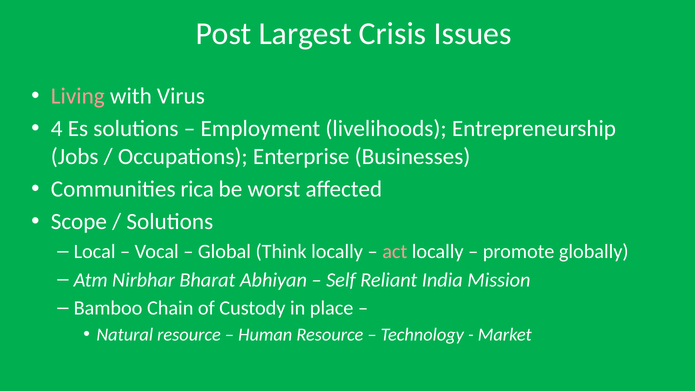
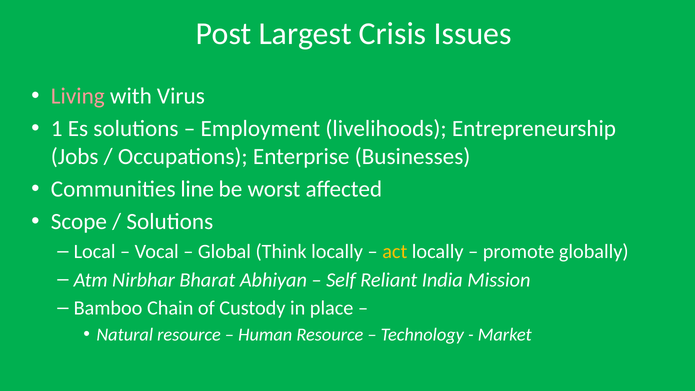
4: 4 -> 1
rica: rica -> line
act colour: pink -> yellow
